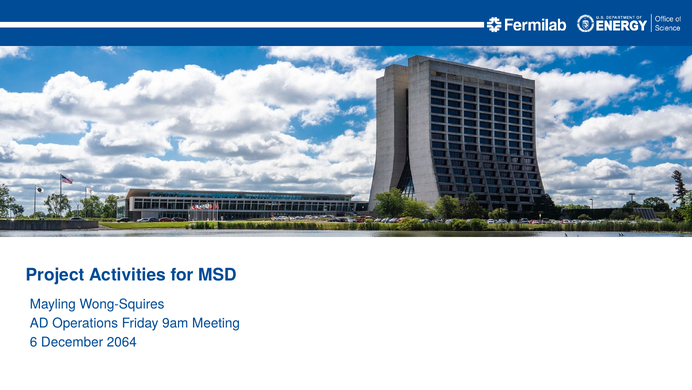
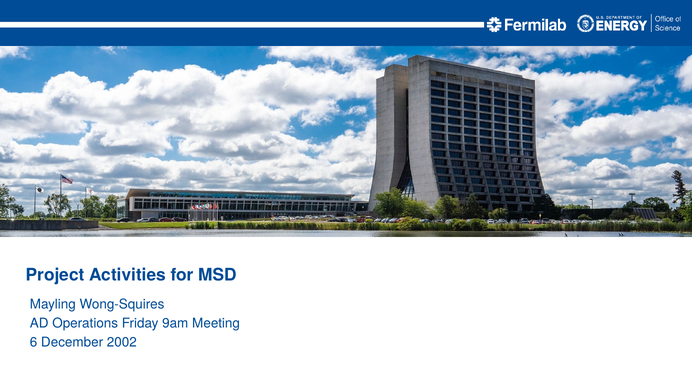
2064: 2064 -> 2002
